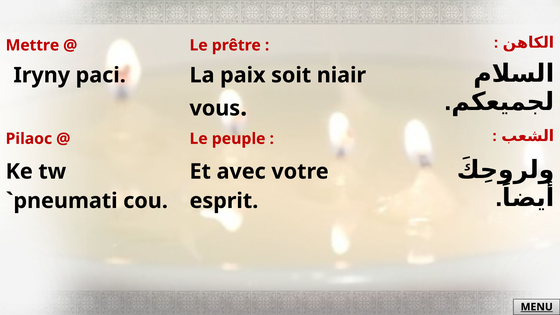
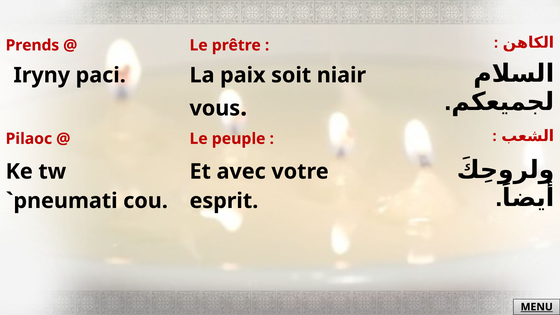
Mettre: Mettre -> Prends
